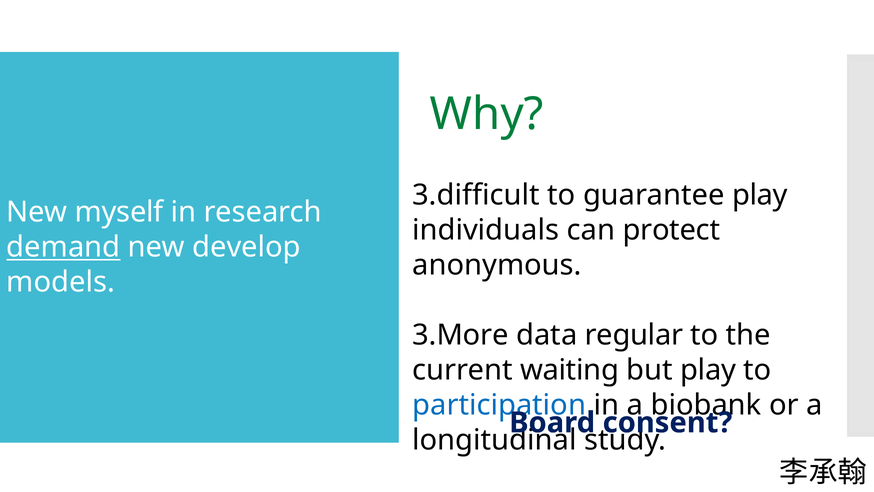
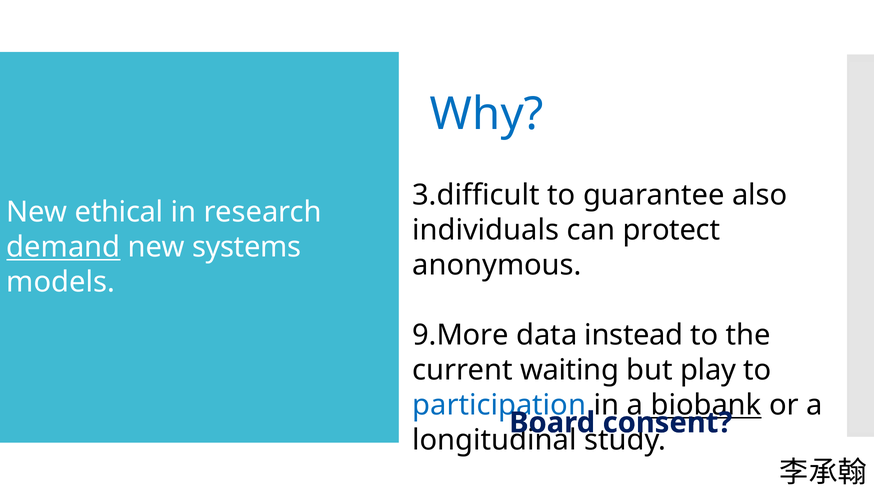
Why colour: green -> blue
guarantee play: play -> also
myself: myself -> ethical
develop: develop -> systems
3.More: 3.More -> 9.More
regular: regular -> instead
biobank underline: none -> present
